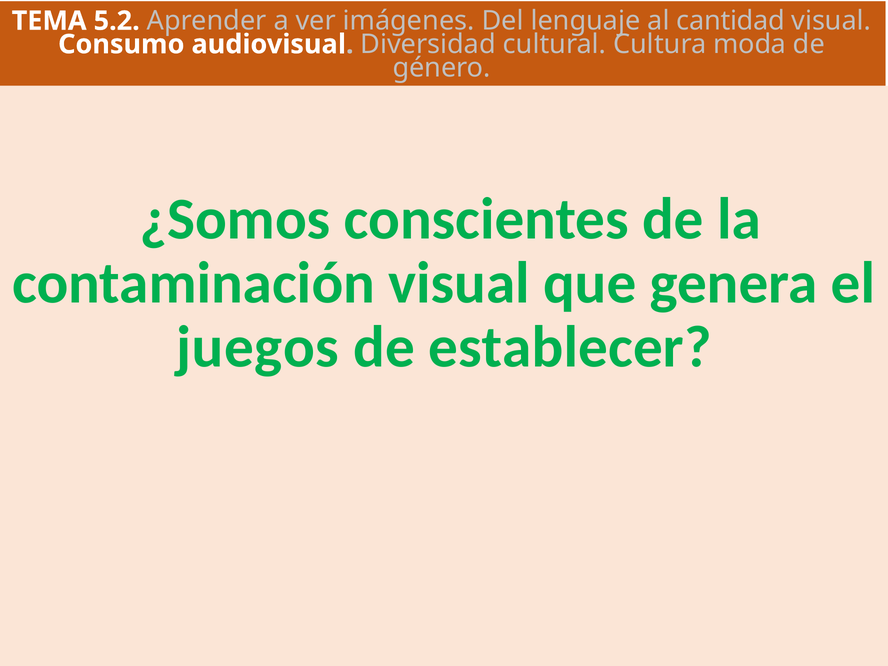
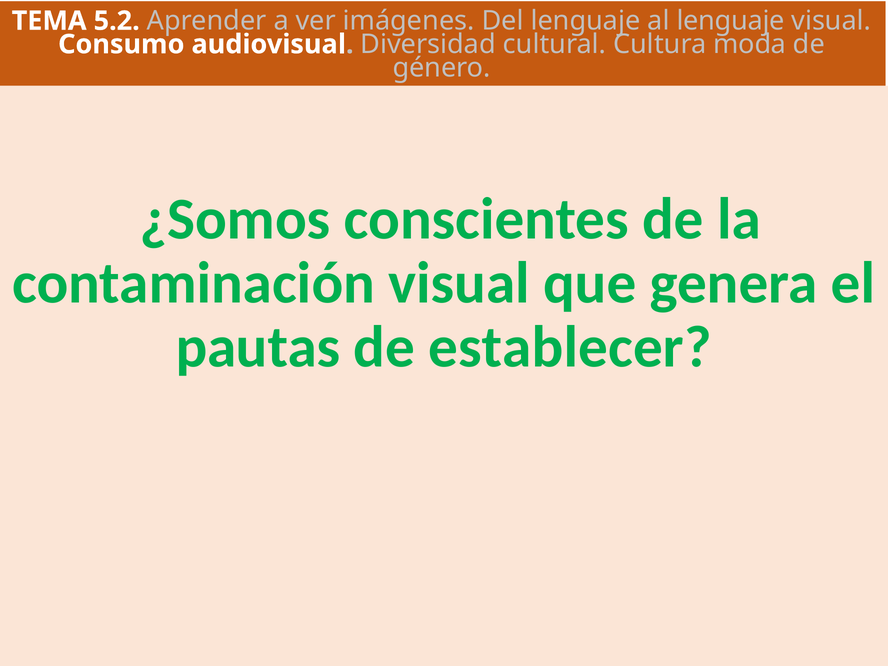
al cantidad: cantidad -> lenguaje
juegos: juegos -> pautas
